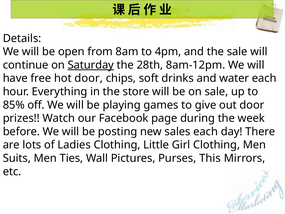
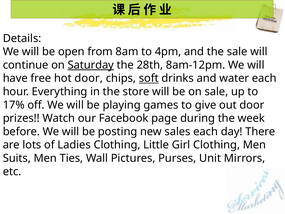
soft underline: none -> present
85%: 85% -> 17%
This: This -> Unit
